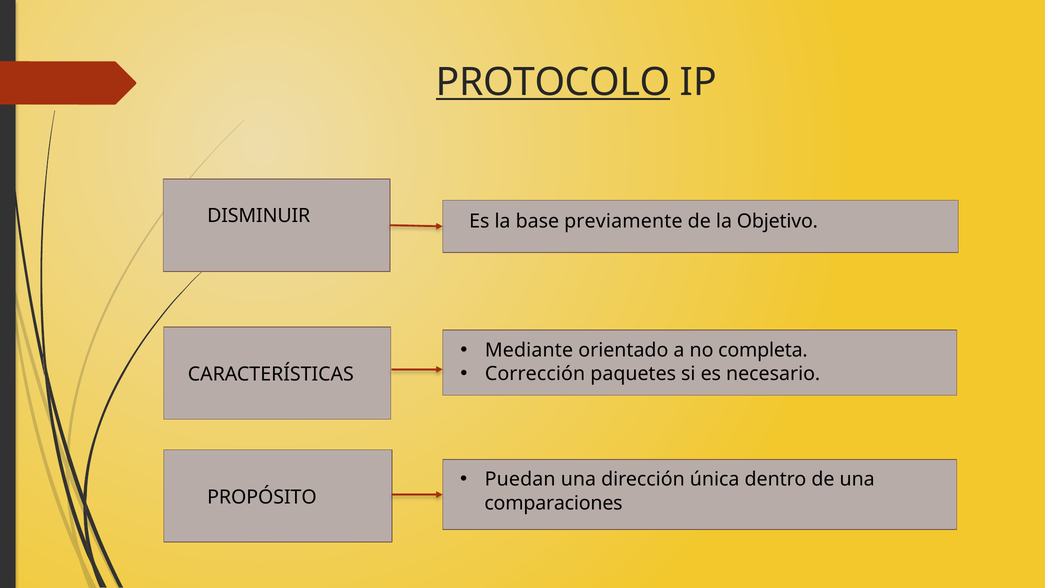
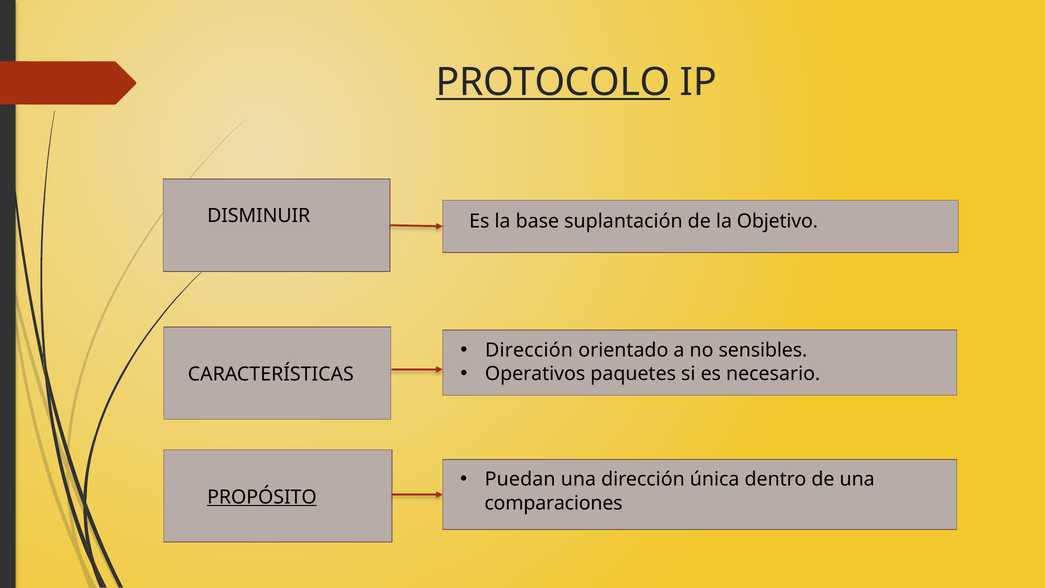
previamente: previamente -> suplantación
Mediante at (529, 350): Mediante -> Dirección
completa: completa -> sensibles
Corrección: Corrección -> Operativos
PROPÓSITO underline: none -> present
